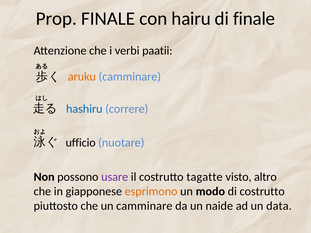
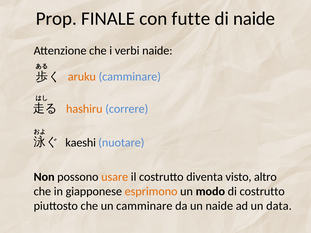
hairu: hairu -> futte
di finale: finale -> naide
verbi paatii: paatii -> naide
hashiru colour: blue -> orange
ufficio: ufficio -> kaeshi
usare colour: purple -> orange
tagatte: tagatte -> diventa
